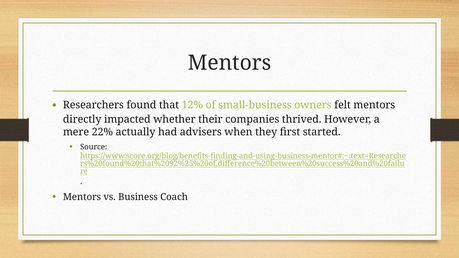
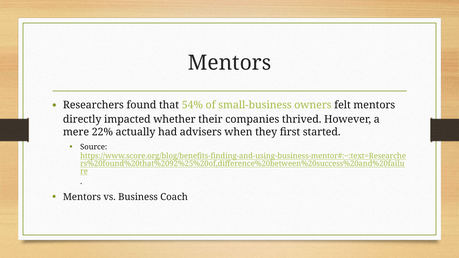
12%: 12% -> 54%
